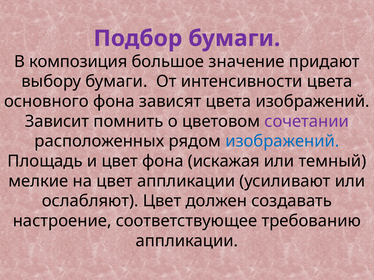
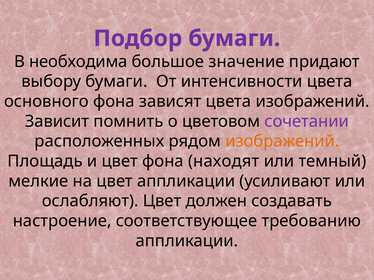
композиция: композиция -> необходима
изображений at (282, 142) colour: blue -> orange
искажая: искажая -> находят
